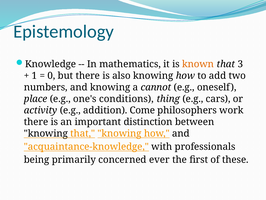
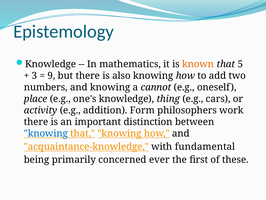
3: 3 -> 5
1: 1 -> 3
0: 0 -> 9
one's conditions: conditions -> knowledge
Come: Come -> Form
knowing at (46, 133) colour: black -> blue
professionals: professionals -> fundamental
